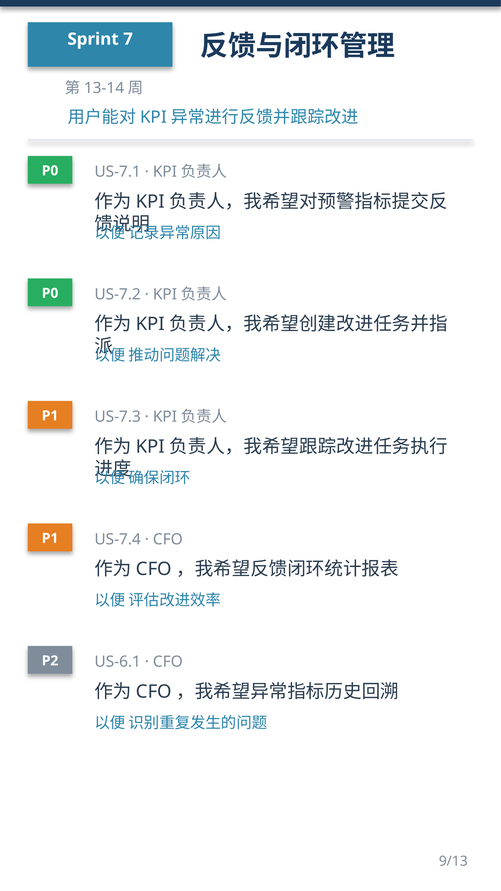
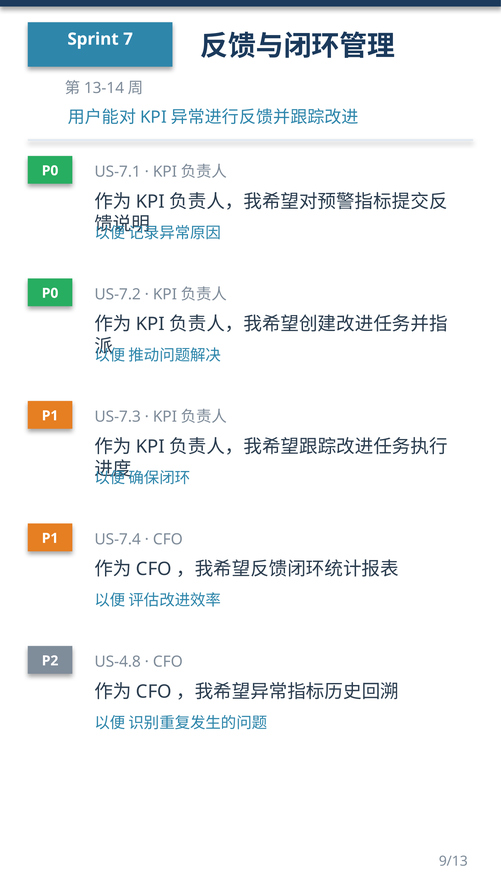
US-6.1: US-6.1 -> US-4.8
